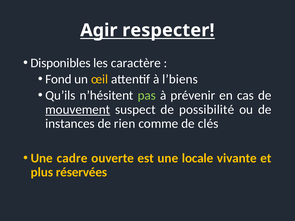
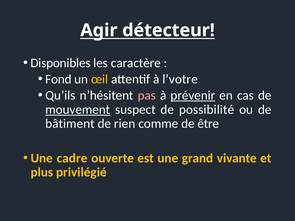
respecter: respecter -> détecteur
l’biens: l’biens -> l’votre
pas colour: light green -> pink
prévenir underline: none -> present
instances: instances -> bâtiment
clés: clés -> être
locale: locale -> grand
réservées: réservées -> privilégié
